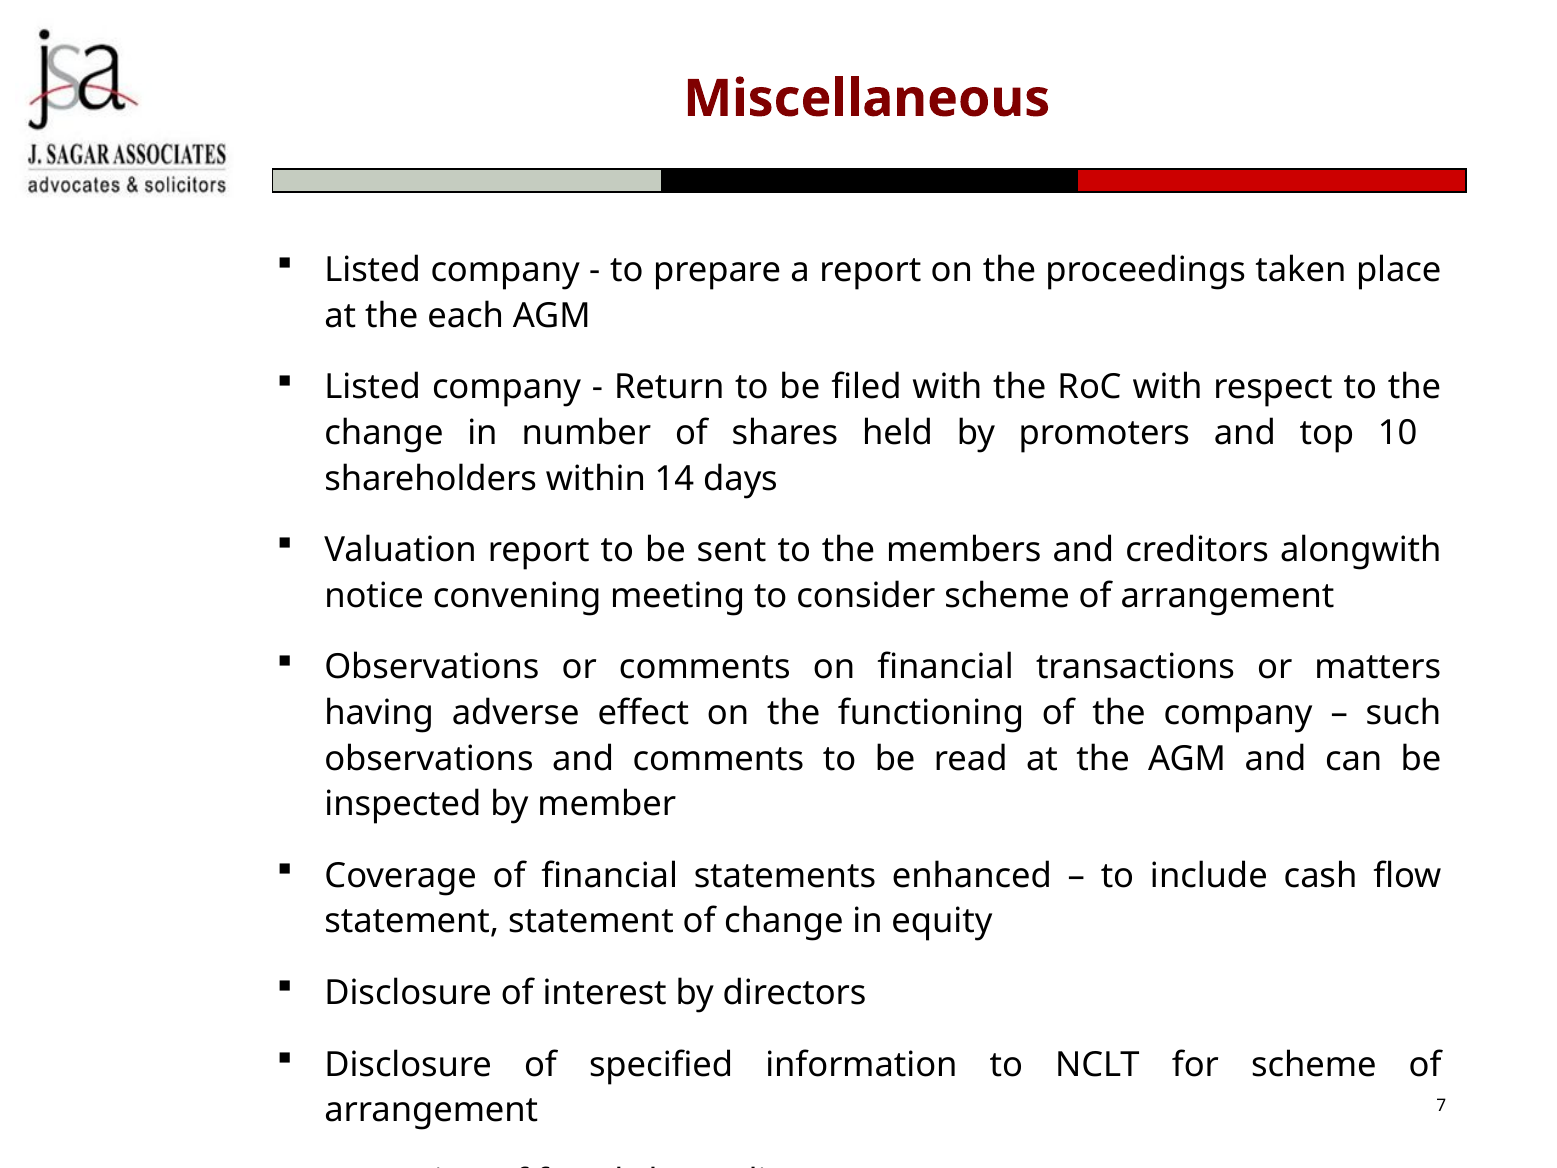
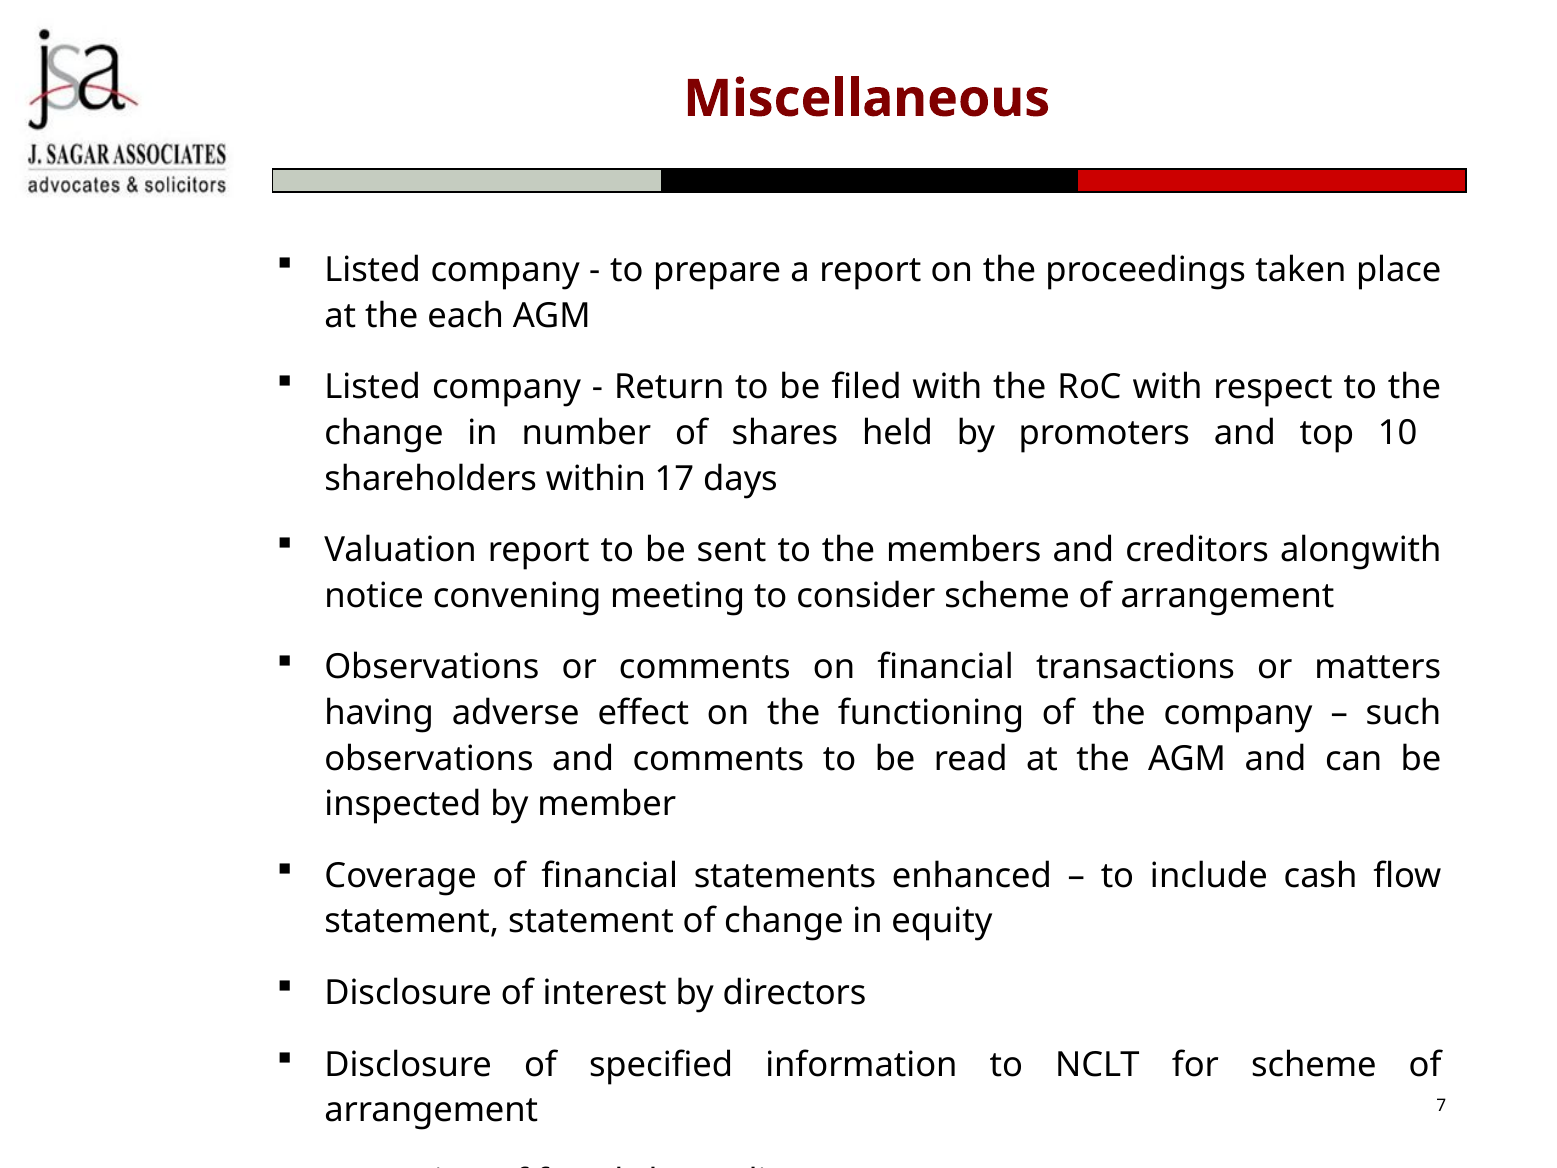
14: 14 -> 17
